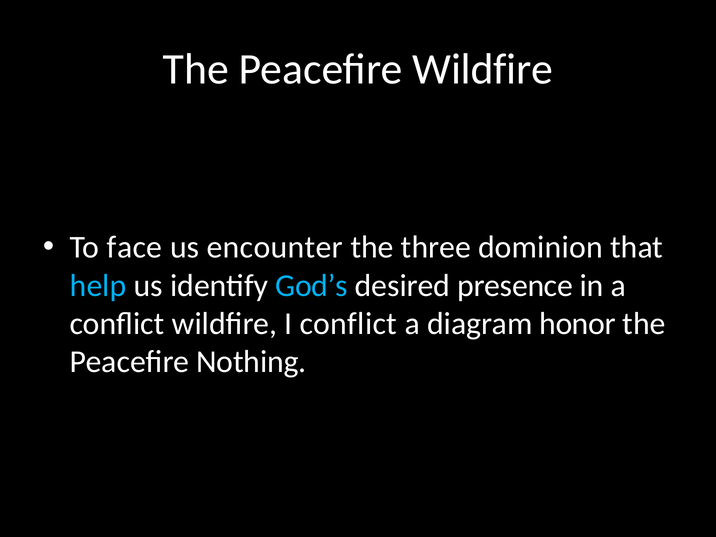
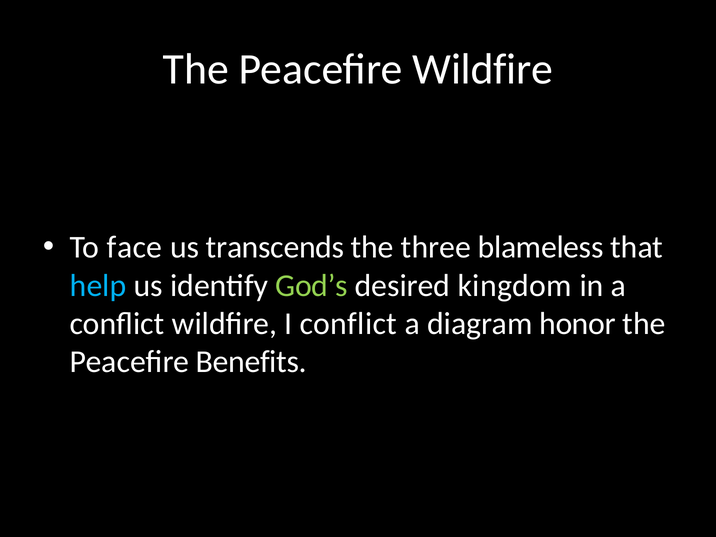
encounter: encounter -> transcends
dominion: dominion -> blameless
God’s colour: light blue -> light green
presence: presence -> kingdom
Nothing: Nothing -> Benefits
